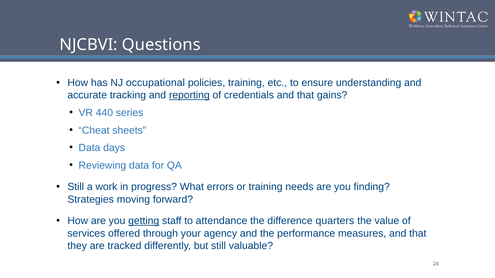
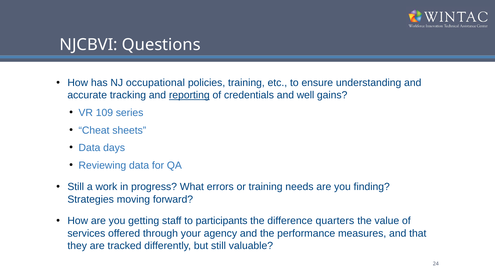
credentials and that: that -> well
440: 440 -> 109
getting underline: present -> none
attendance: attendance -> participants
